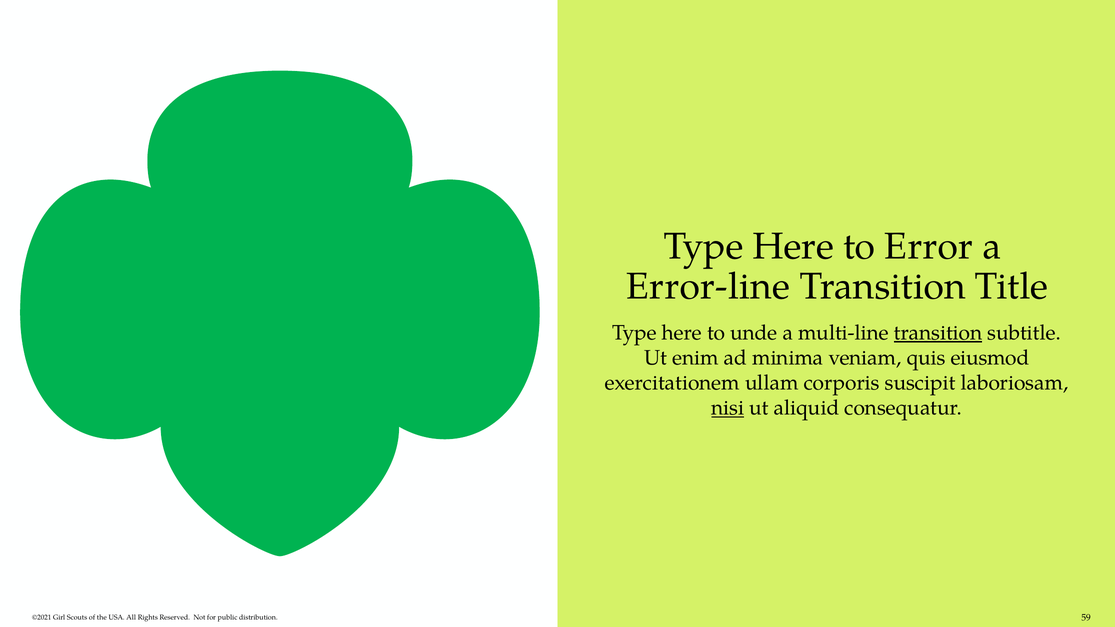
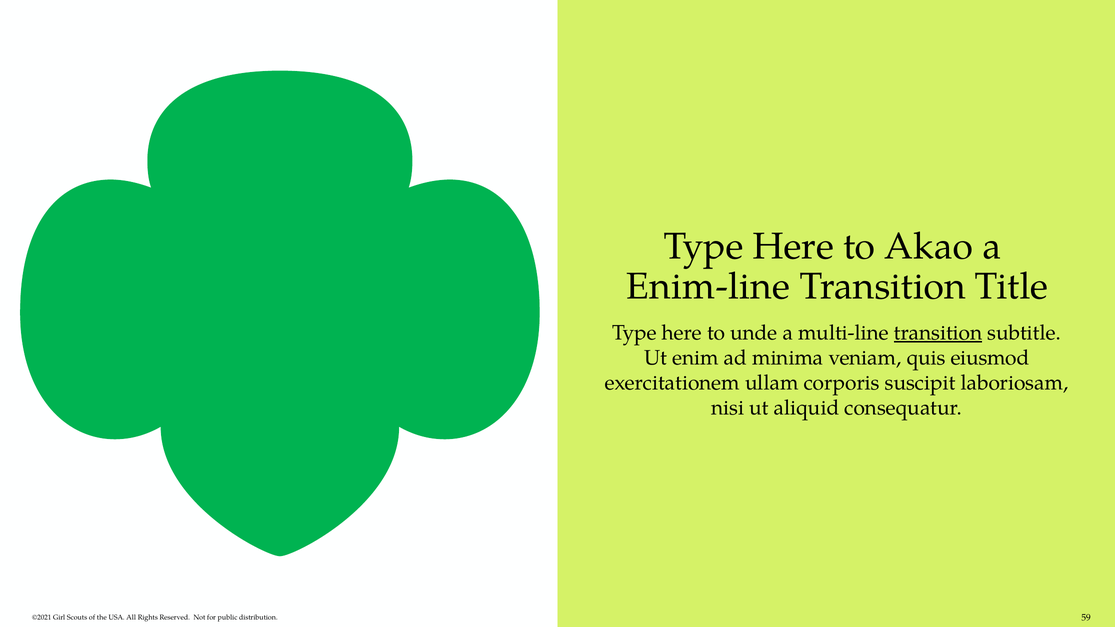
Error: Error -> Akao
Error-line: Error-line -> Enim-line
nisi underline: present -> none
